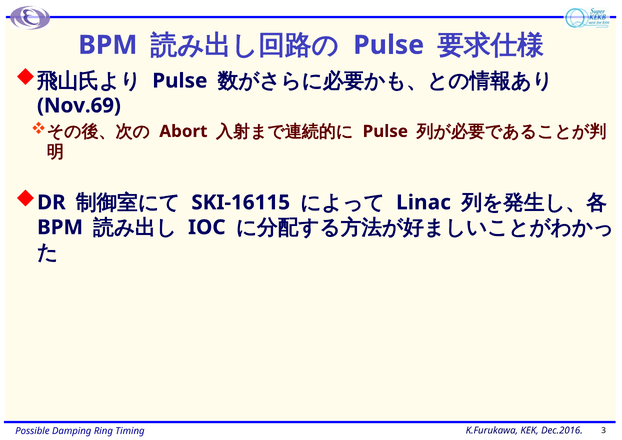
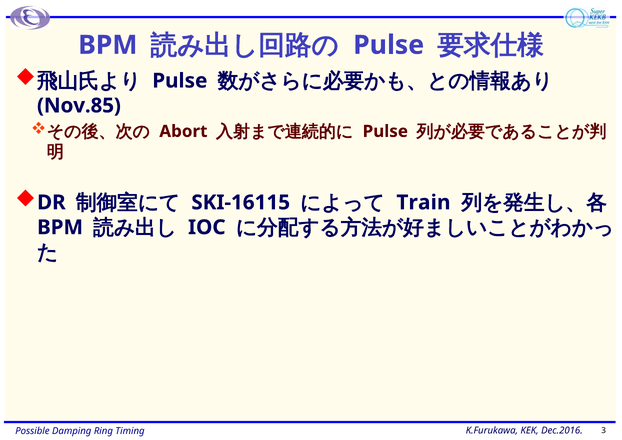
Nov.69: Nov.69 -> Nov.85
Linac: Linac -> Train
